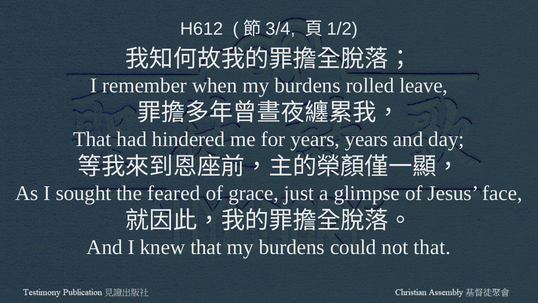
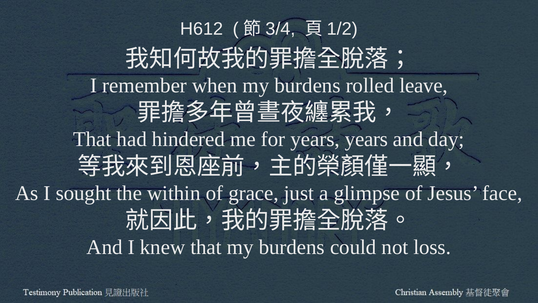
feared: feared -> within
not that: that -> loss
